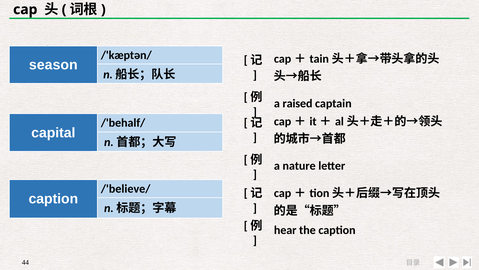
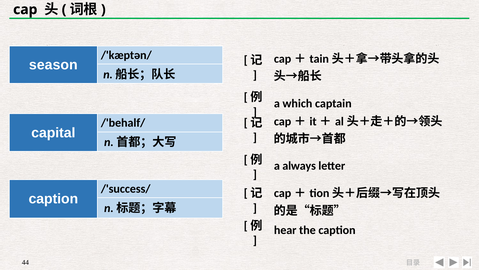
raised: raised -> which
nature: nature -> always
/'believe/: /'believe/ -> /'success/
